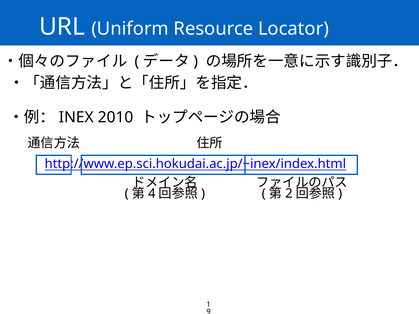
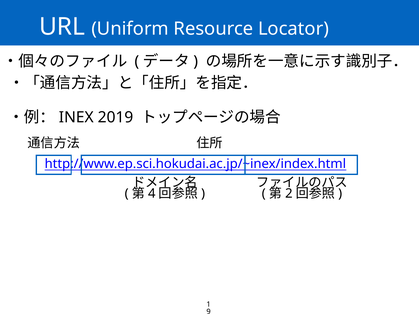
2010: 2010 -> 2019
